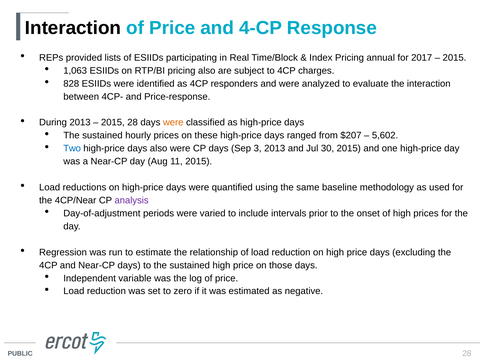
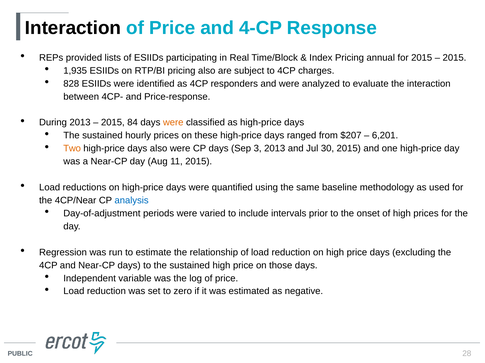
for 2017: 2017 -> 2015
1,063: 1,063 -> 1,935
2015 28: 28 -> 84
5,602: 5,602 -> 6,201
Two colour: blue -> orange
analysis colour: purple -> blue
